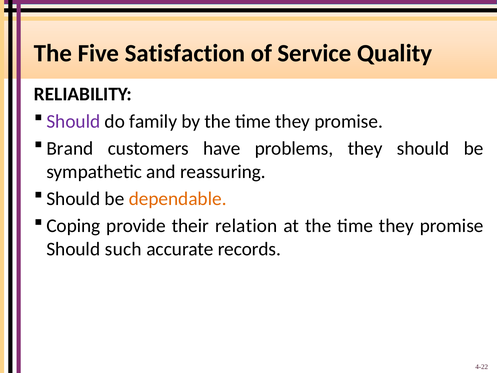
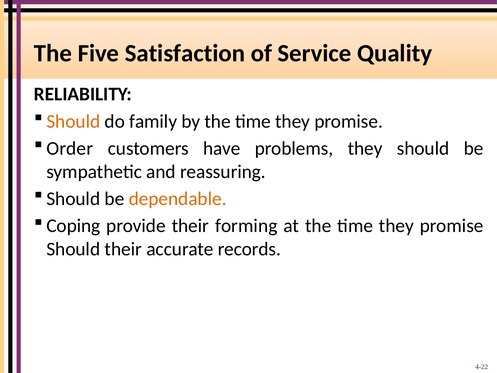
Should at (73, 121) colour: purple -> orange
Brand: Brand -> Order
relation: relation -> forming
Should such: such -> their
